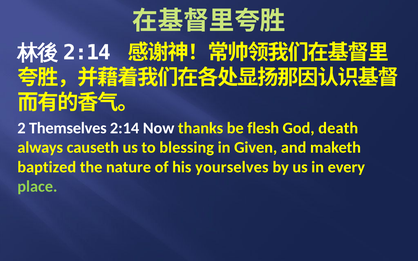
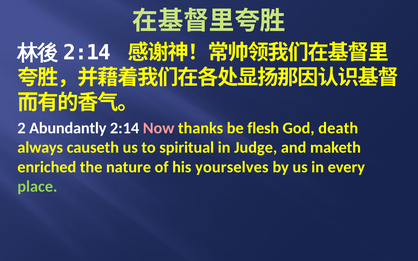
Themselves: Themselves -> Abundantly
Now colour: white -> pink
blessing: blessing -> spiritual
Given: Given -> Judge
baptized: baptized -> enriched
